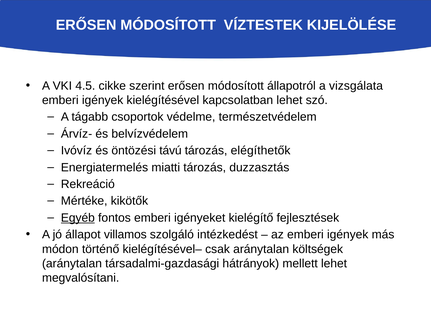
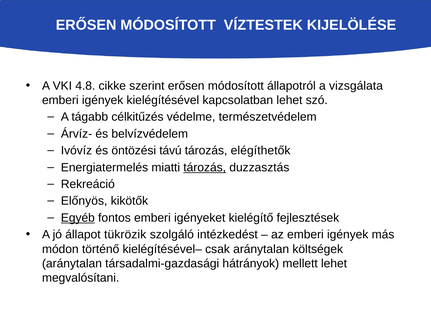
4.5: 4.5 -> 4.8
csoportok: csoportok -> célkitűzés
tározás at (205, 167) underline: none -> present
Mértéke: Mértéke -> Előnyös
villamos: villamos -> tükrözik
